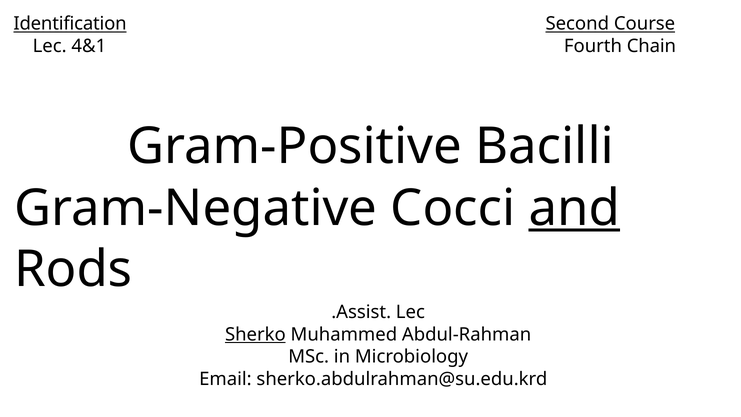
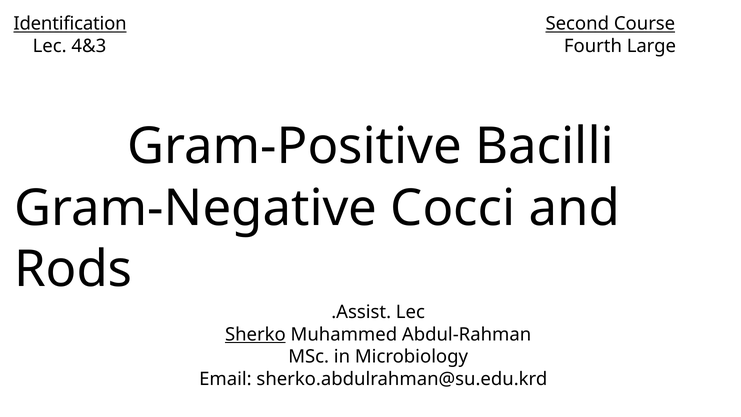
4&1: 4&1 -> 4&3
Chain: Chain -> Large
and underline: present -> none
